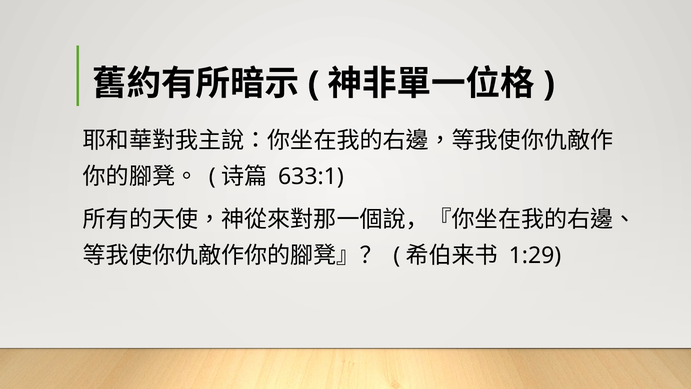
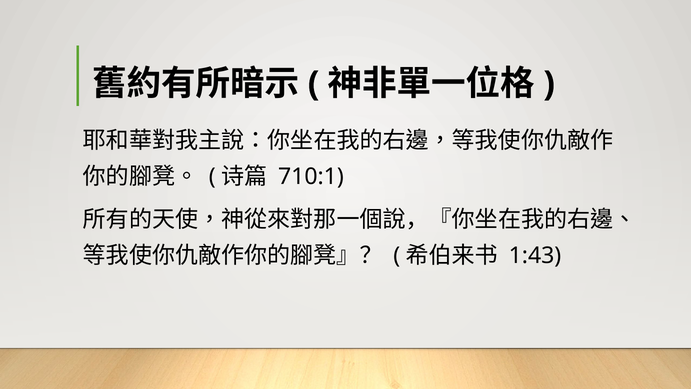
633:1: 633:1 -> 710:1
1:29: 1:29 -> 1:43
